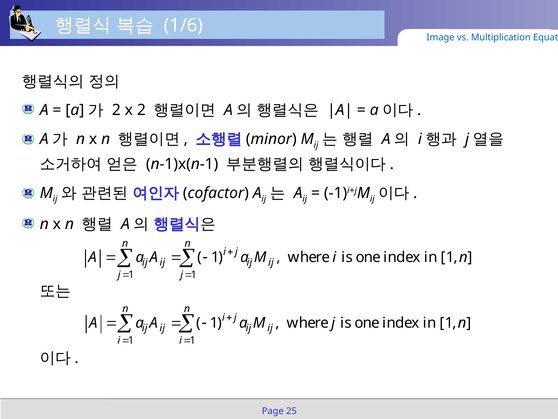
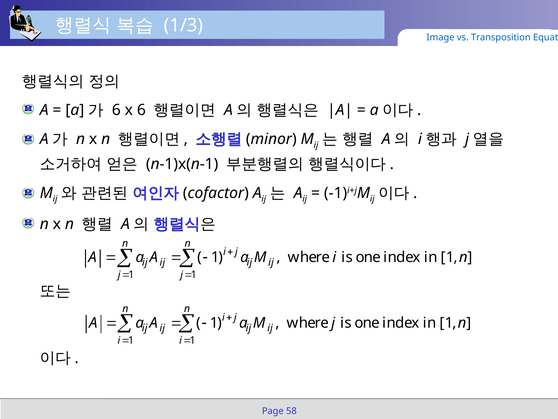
1/6: 1/6 -> 1/3
Multiplication: Multiplication -> Transposition
2 at (116, 110): 2 -> 6
x 2: 2 -> 6
25: 25 -> 58
